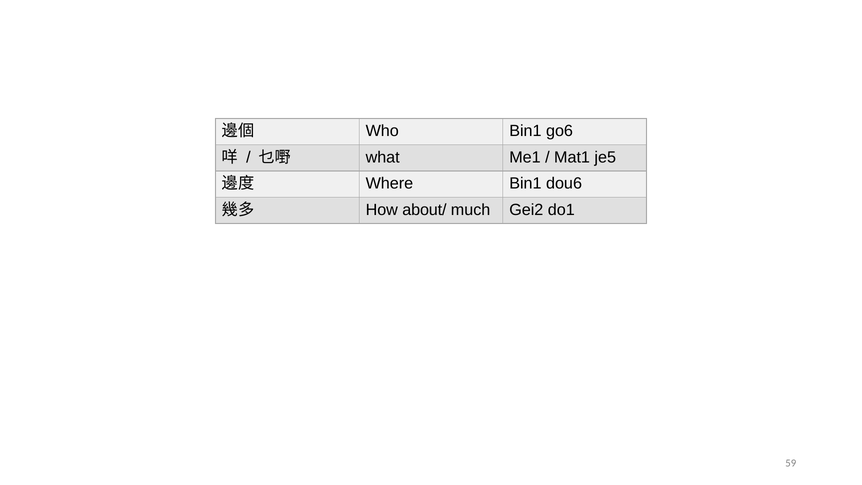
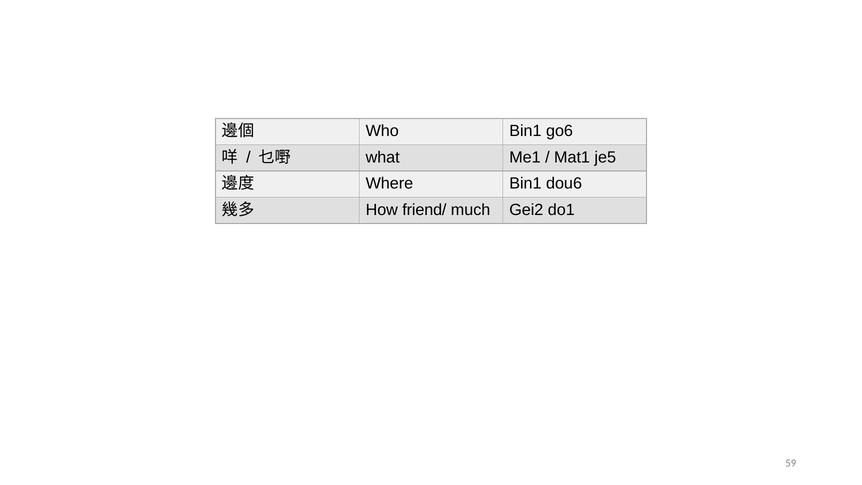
about/: about/ -> friend/
